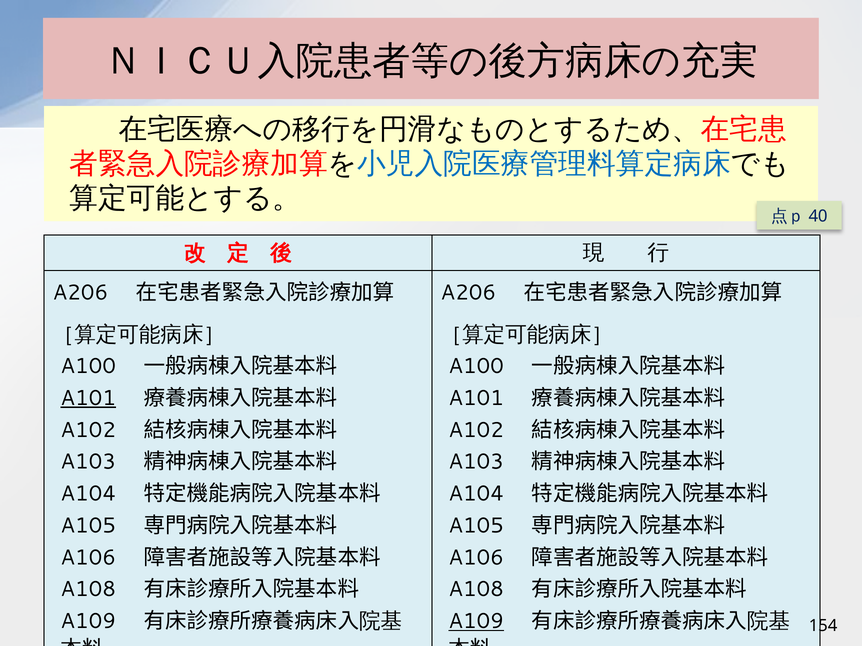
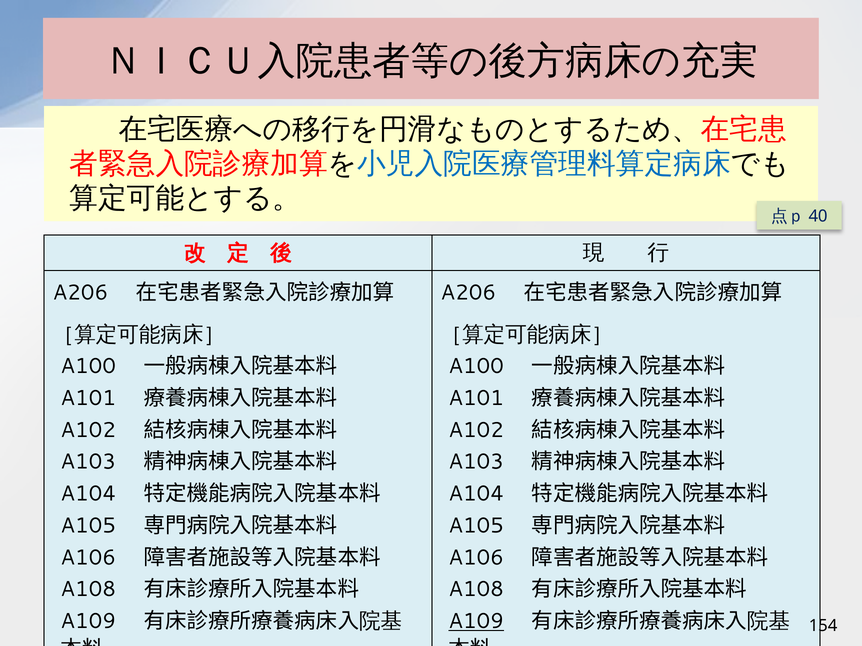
A101 at (88, 398) underline: present -> none
